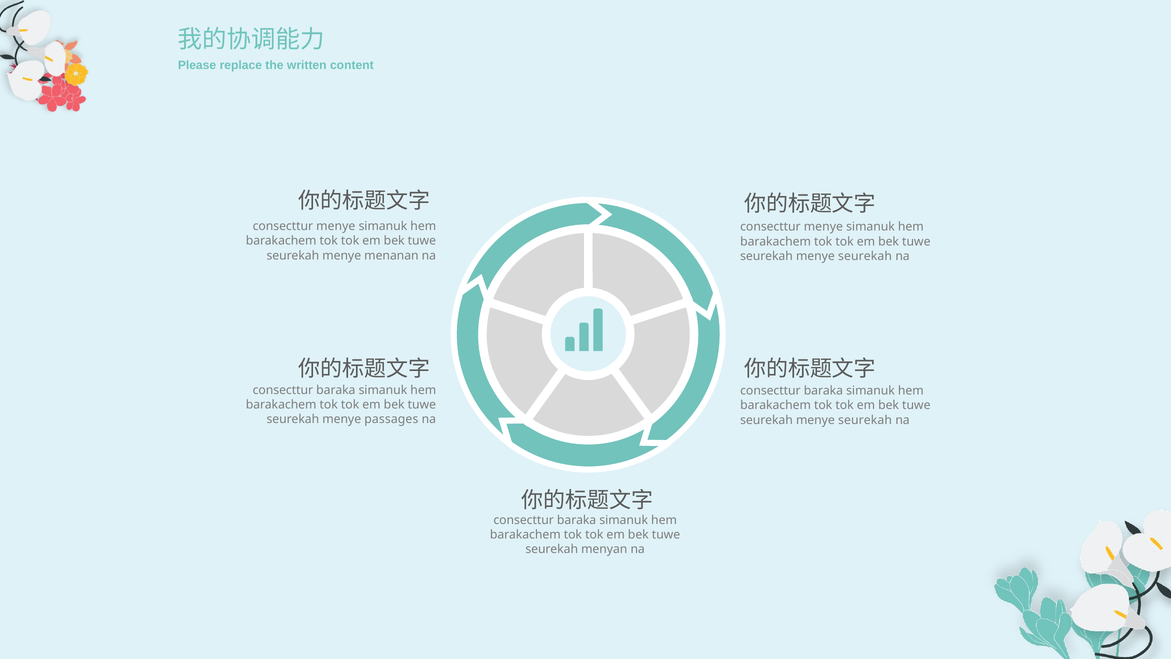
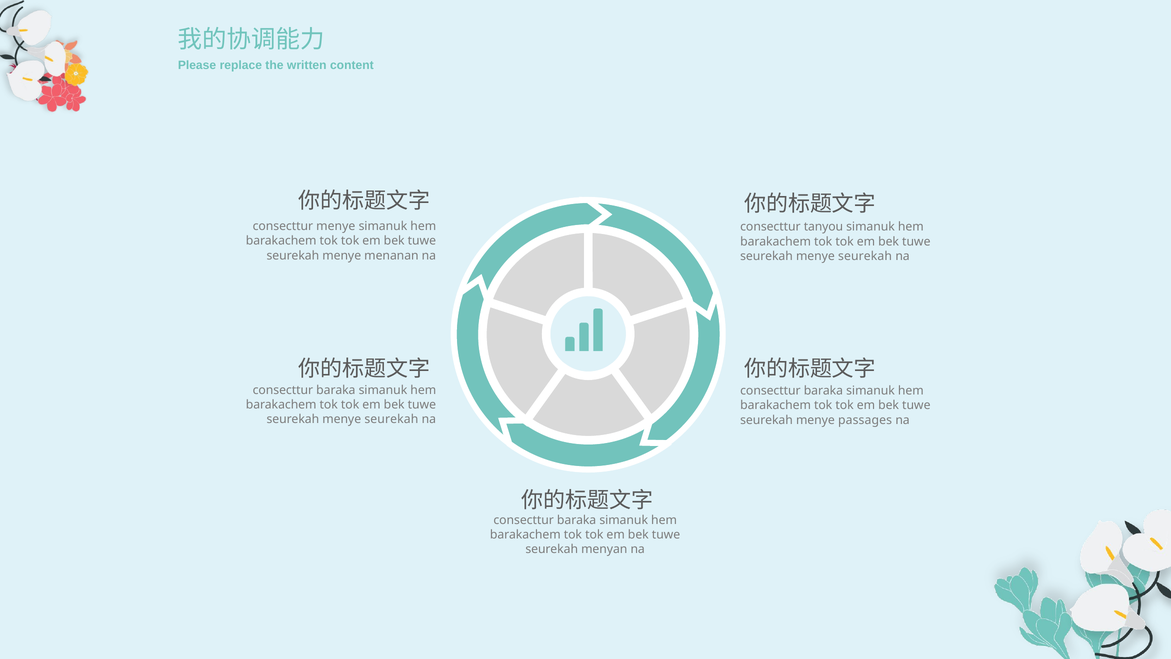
menye at (823, 227): menye -> tanyou
passages at (391, 419): passages -> seurekah
seurekah at (865, 420): seurekah -> passages
